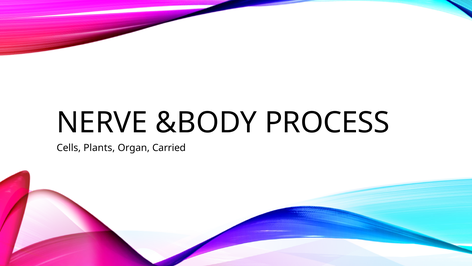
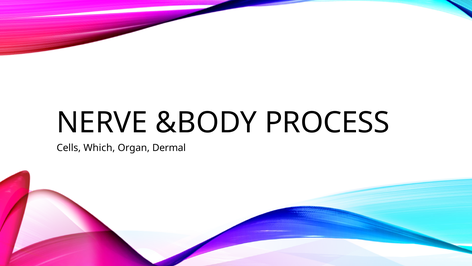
Plants: Plants -> Which
Carried: Carried -> Dermal
